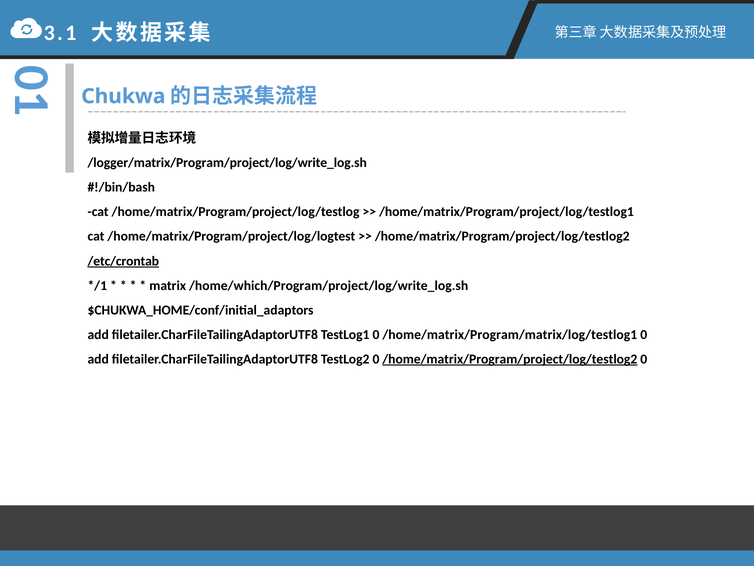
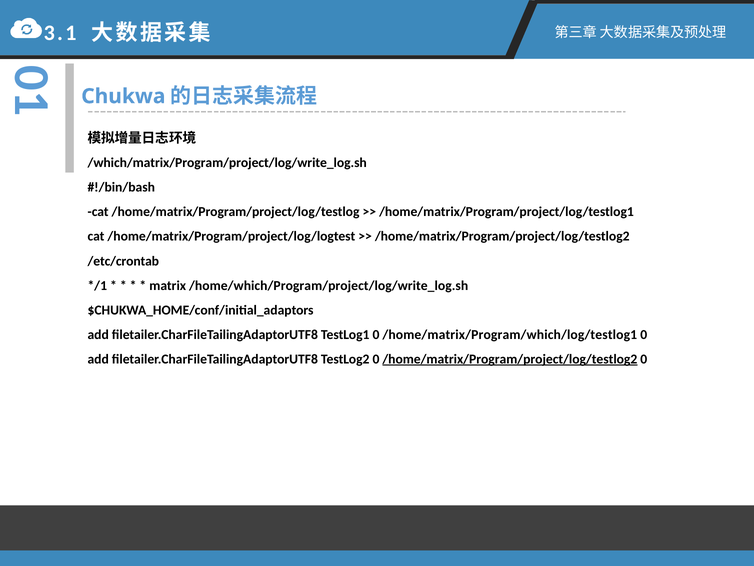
/logger/matrix/Program/project/log/write_log.sh: /logger/matrix/Program/project/log/write_log.sh -> /which/matrix/Program/project/log/write_log.sh
/etc/crontab underline: present -> none
/home/matrix/Program/matrix/log/testlog1: /home/matrix/Program/matrix/log/testlog1 -> /home/matrix/Program/which/log/testlog1
